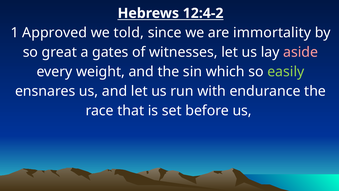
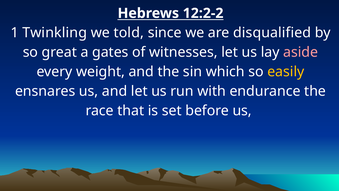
12:4-2: 12:4-2 -> 12:2-2
Approved: Approved -> Twinkling
immortality: immortality -> disqualified
easily colour: light green -> yellow
